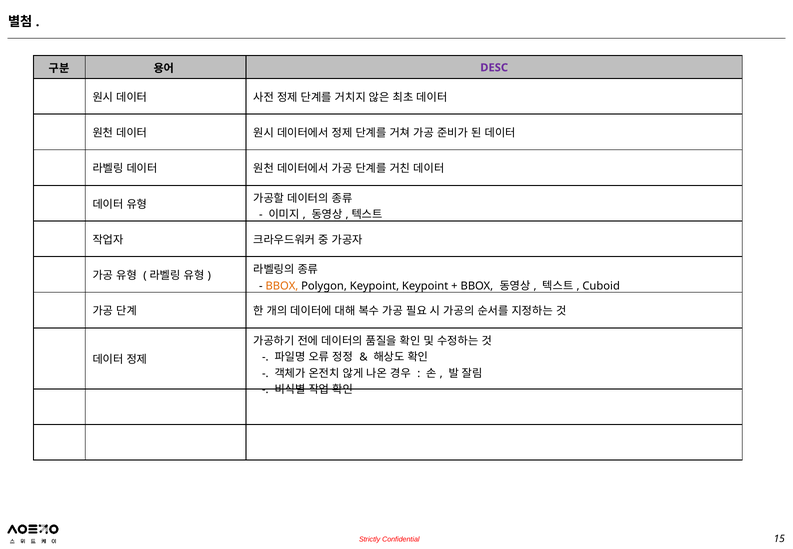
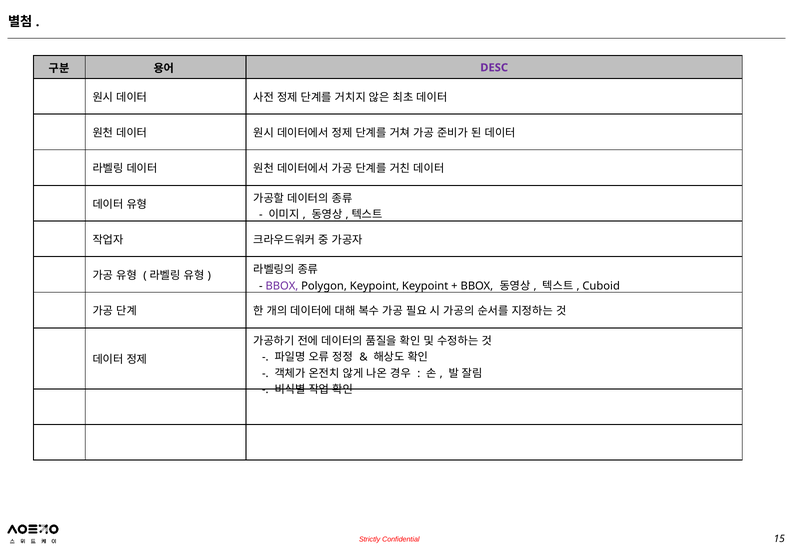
BBOX at (282, 286) colour: orange -> purple
